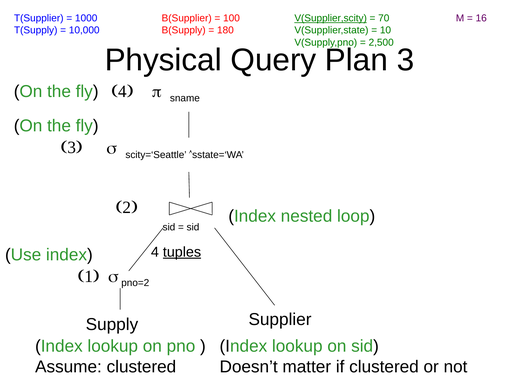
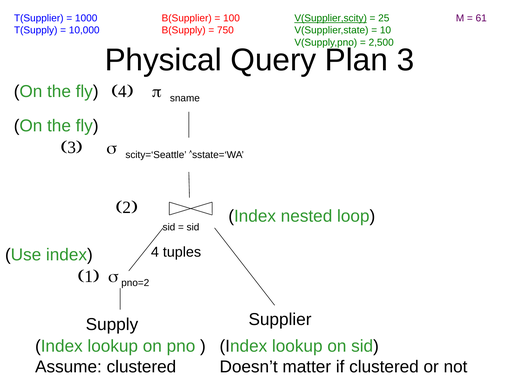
70: 70 -> 25
16: 16 -> 61
180: 180 -> 750
tuples underline: present -> none
